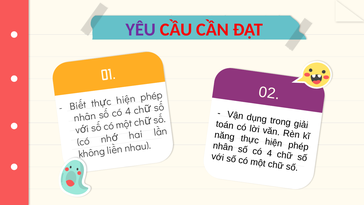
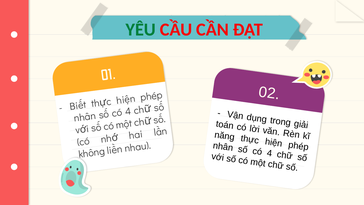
YÊU colour: purple -> green
